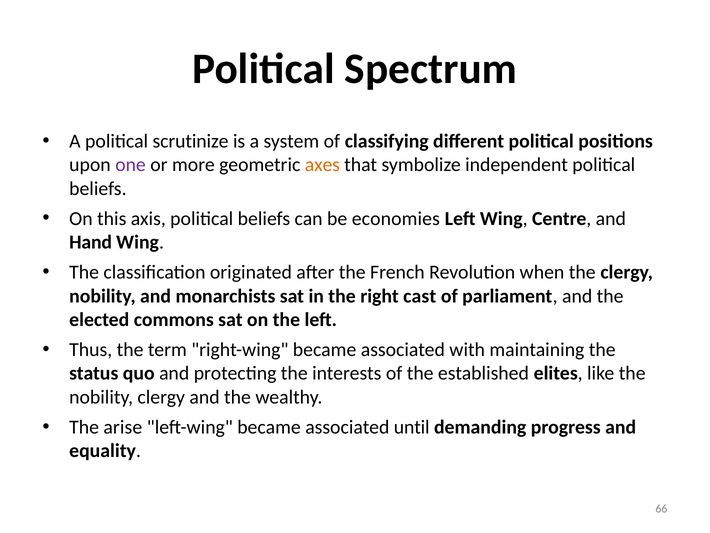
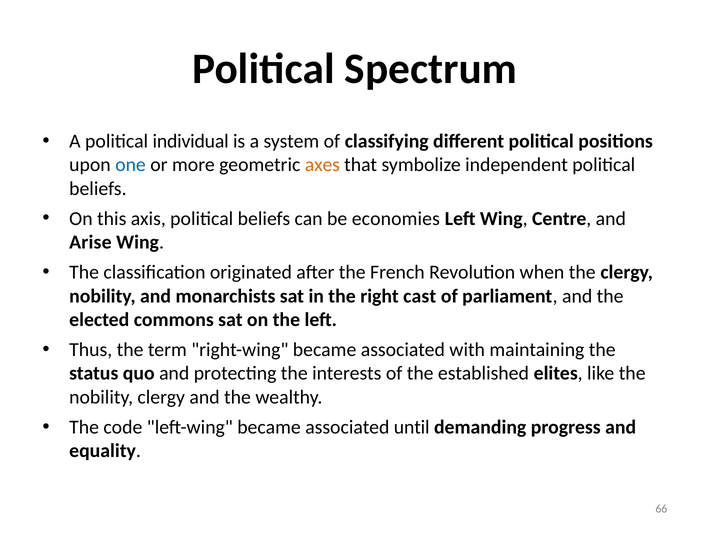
scrutinize: scrutinize -> individual
one colour: purple -> blue
Hand: Hand -> Arise
arise: arise -> code
